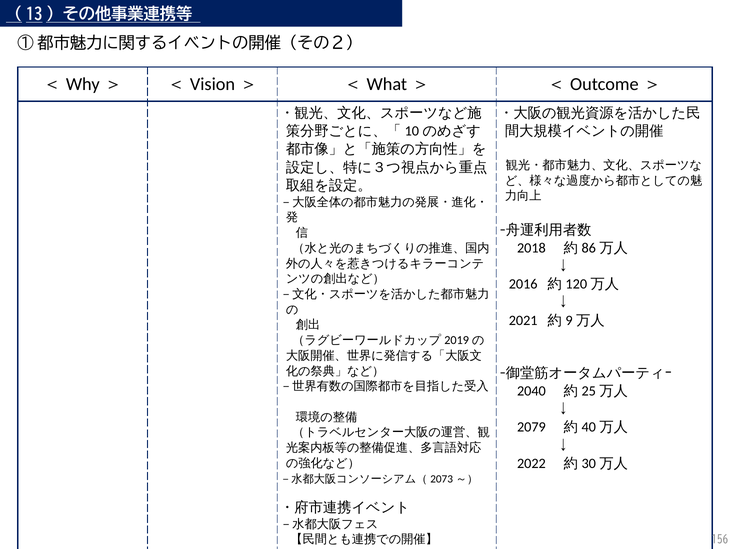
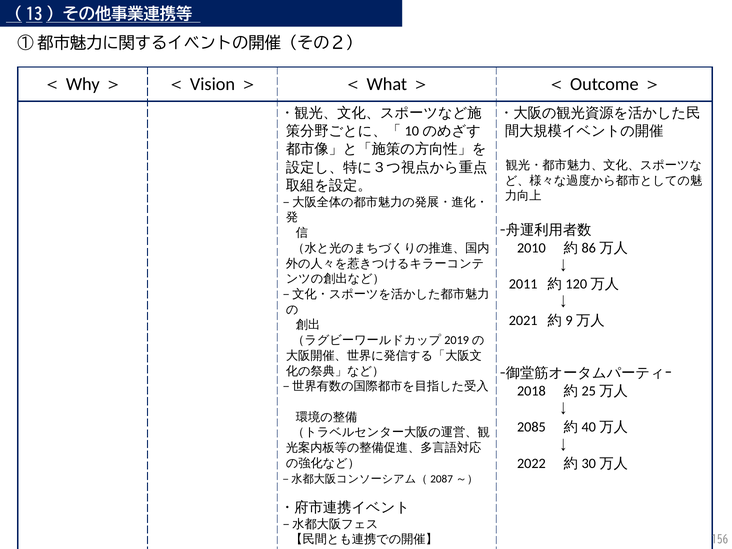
2018: 2018 -> 2010
2016: 2016 -> 2011
2040: 2040 -> 2018
2079: 2079 -> 2085
2073: 2073 -> 2087
